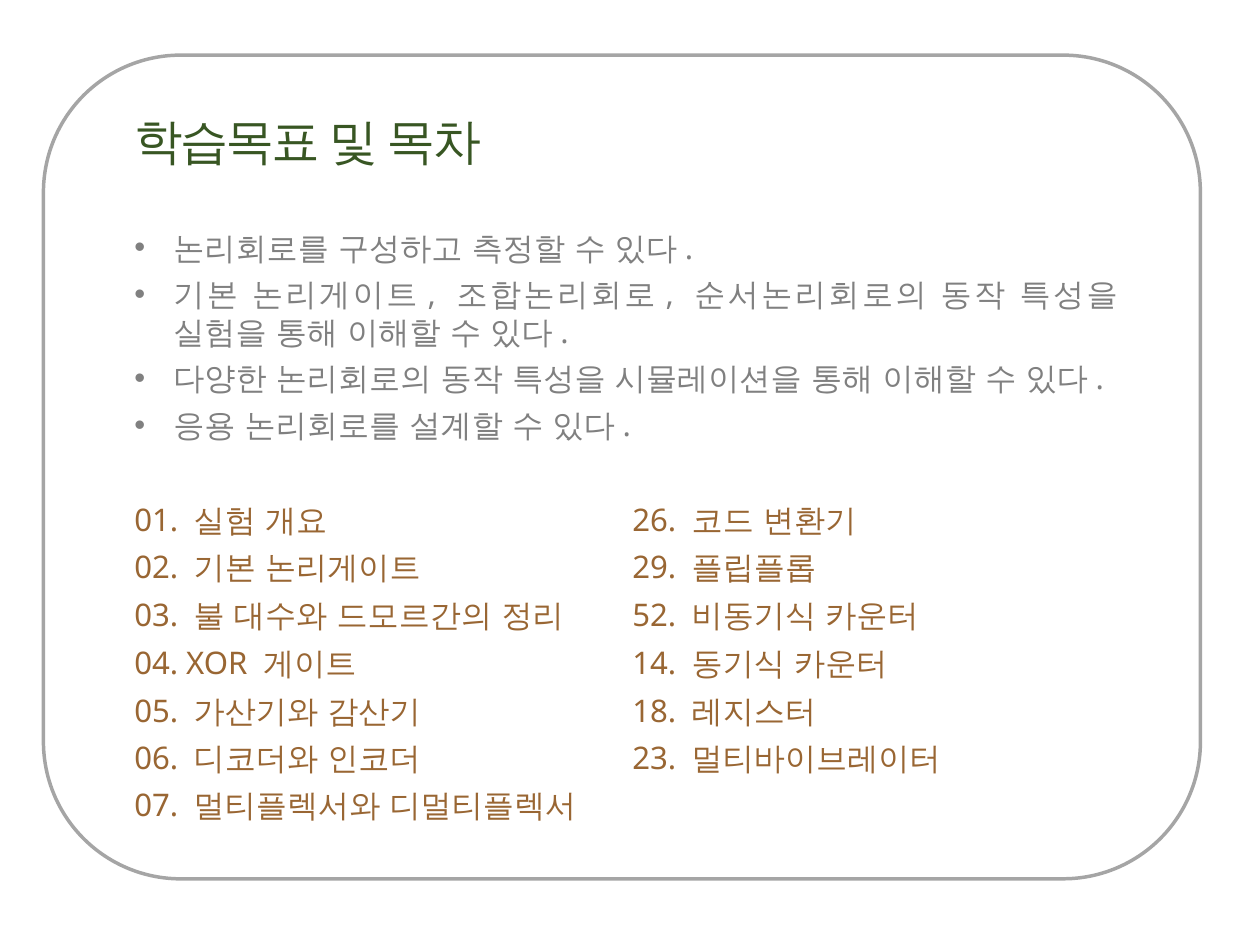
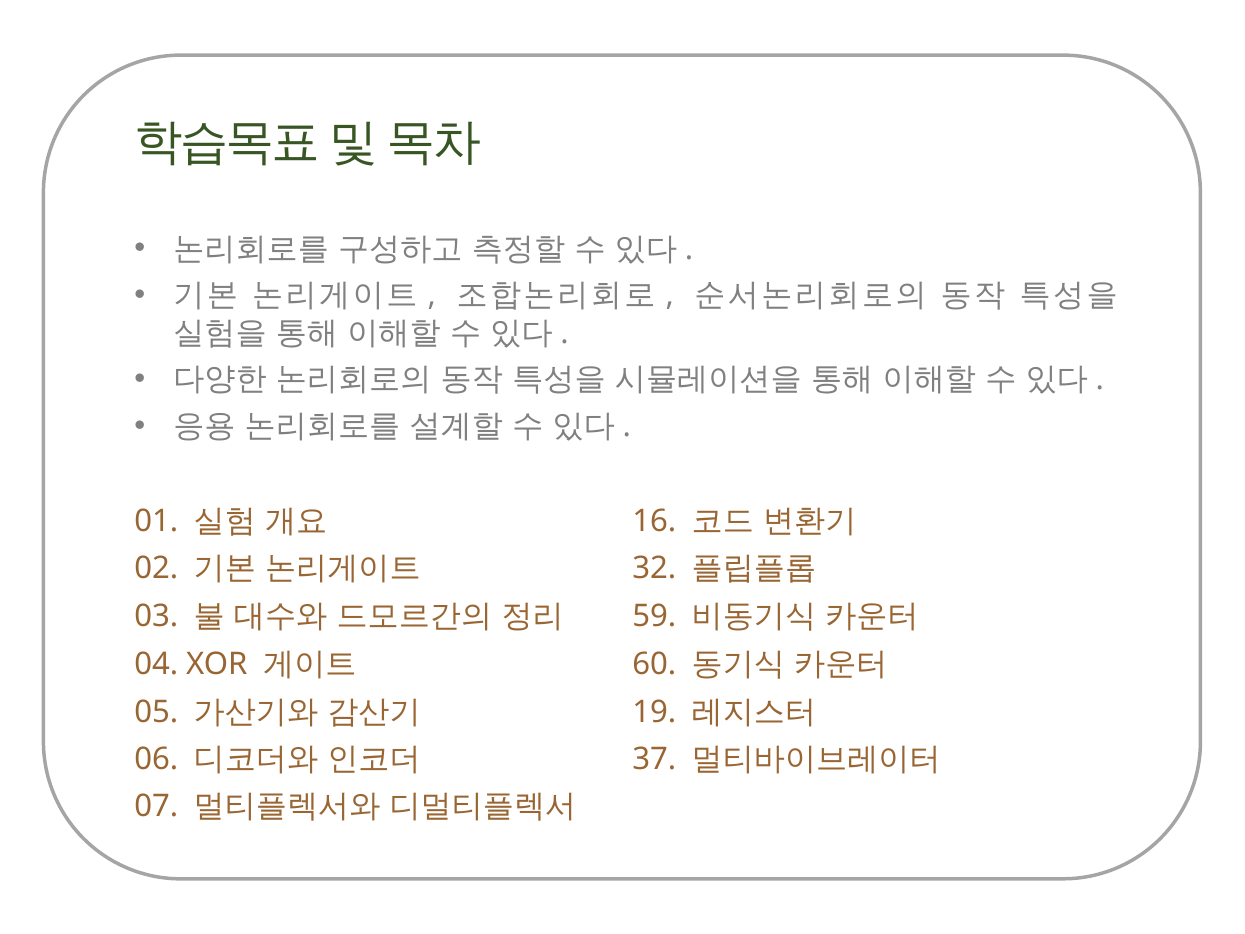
26: 26 -> 16
29: 29 -> 32
52: 52 -> 59
14: 14 -> 60
18: 18 -> 19
23: 23 -> 37
